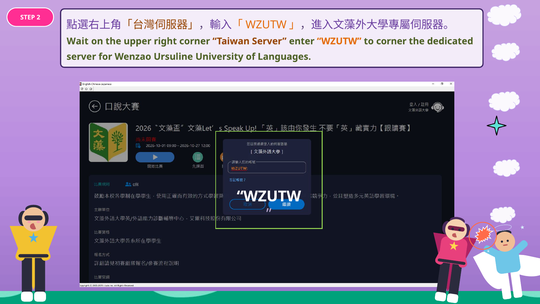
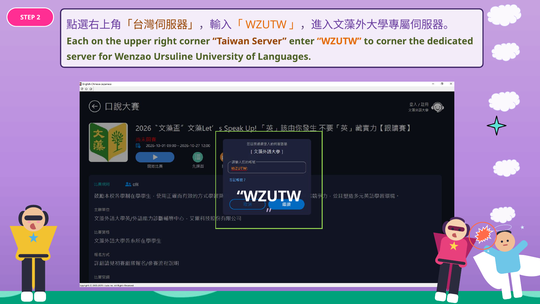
Wait: Wait -> Each
